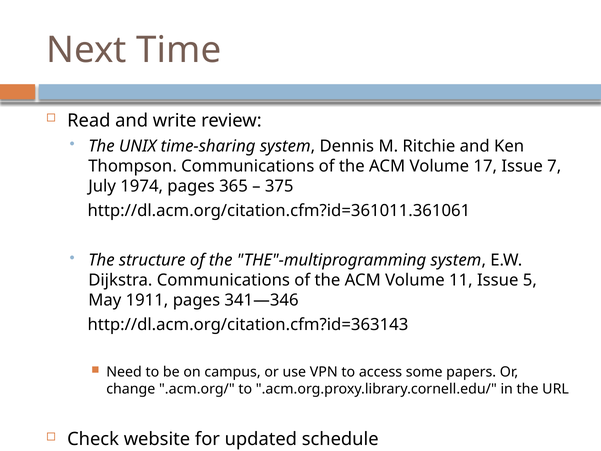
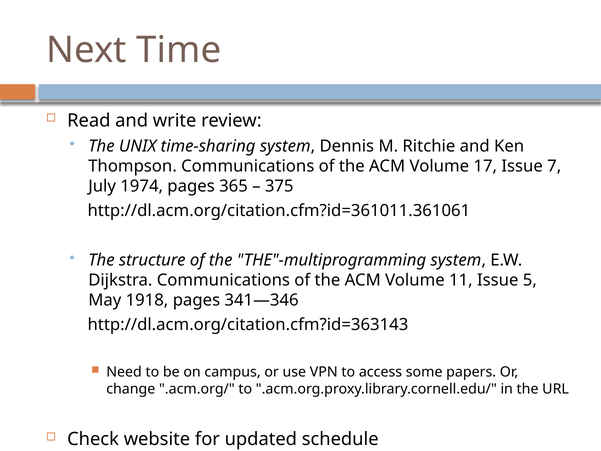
1911: 1911 -> 1918
